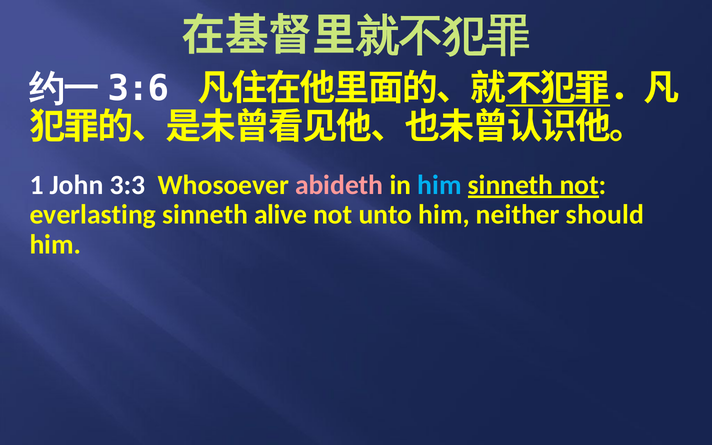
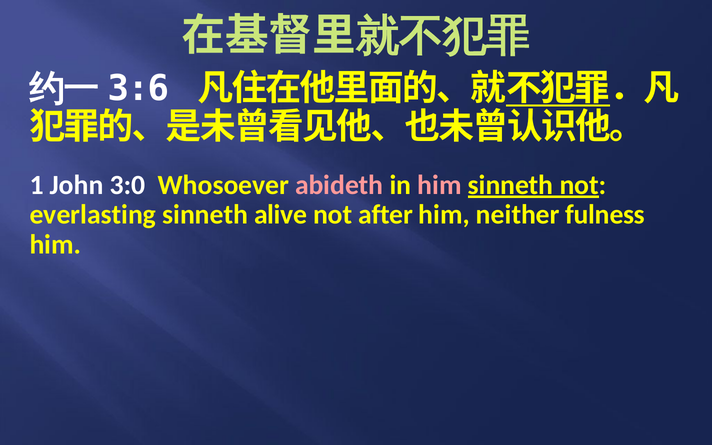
3:3: 3:3 -> 3:0
him at (440, 185) colour: light blue -> pink
unto: unto -> after
should: should -> fulness
